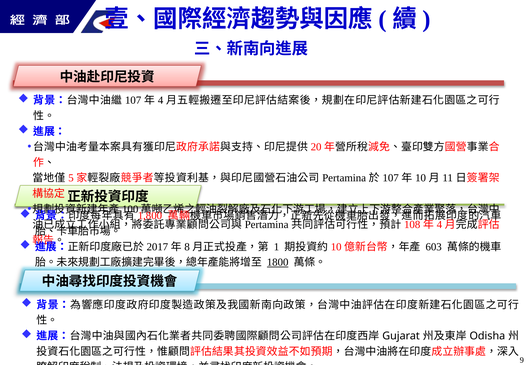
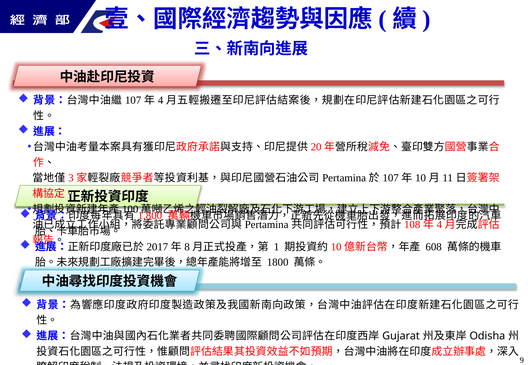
5: 5 -> 3
603: 603 -> 608
1800 underline: present -> none
